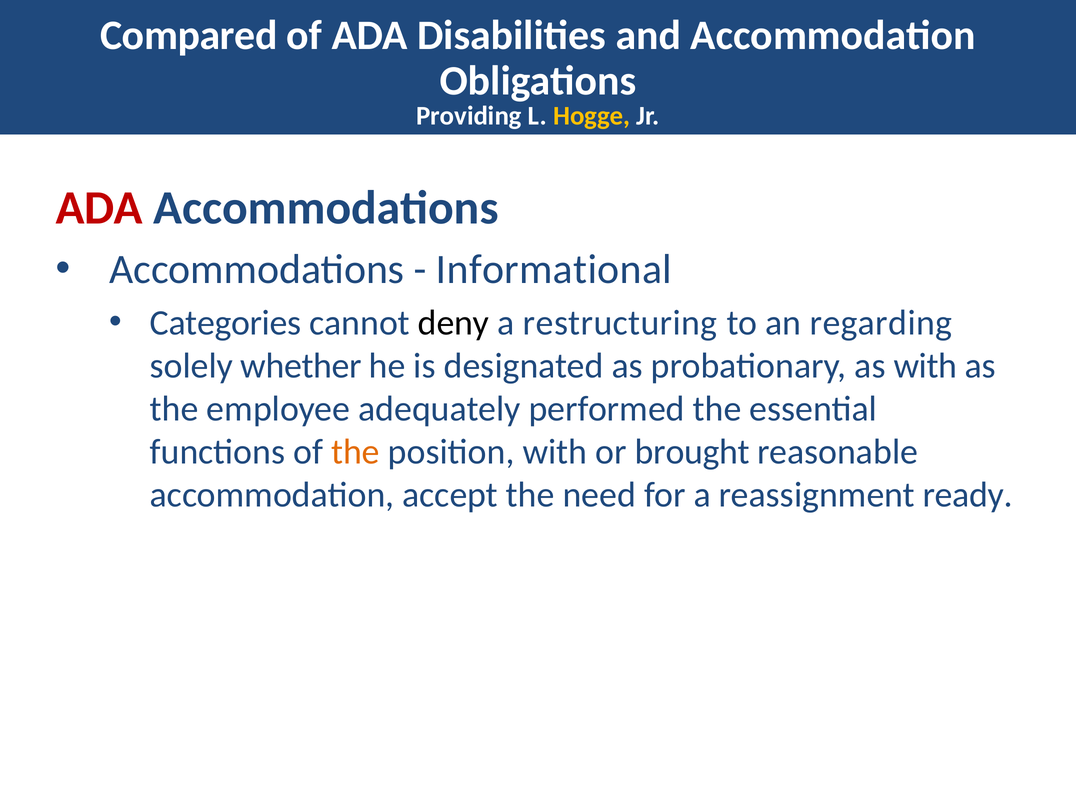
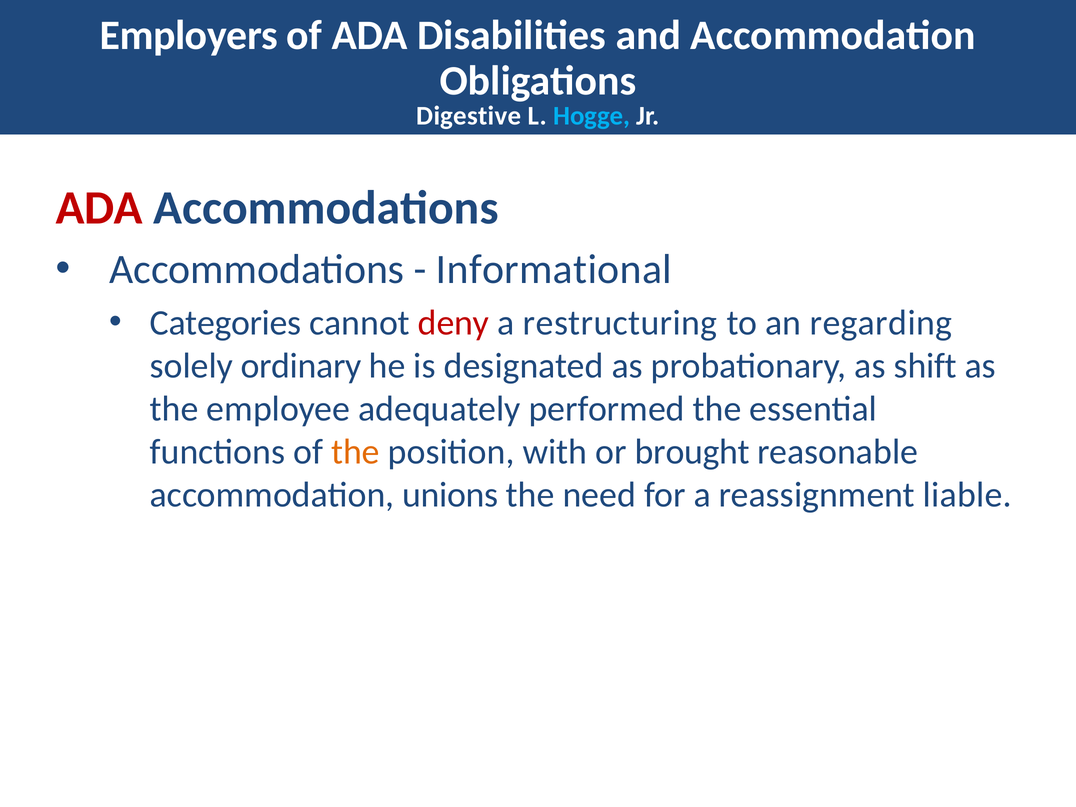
Compared: Compared -> Employers
Providing: Providing -> Digestive
Hogge colour: yellow -> light blue
deny colour: black -> red
whether: whether -> ordinary
as with: with -> shift
accept: accept -> unions
ready: ready -> liable
